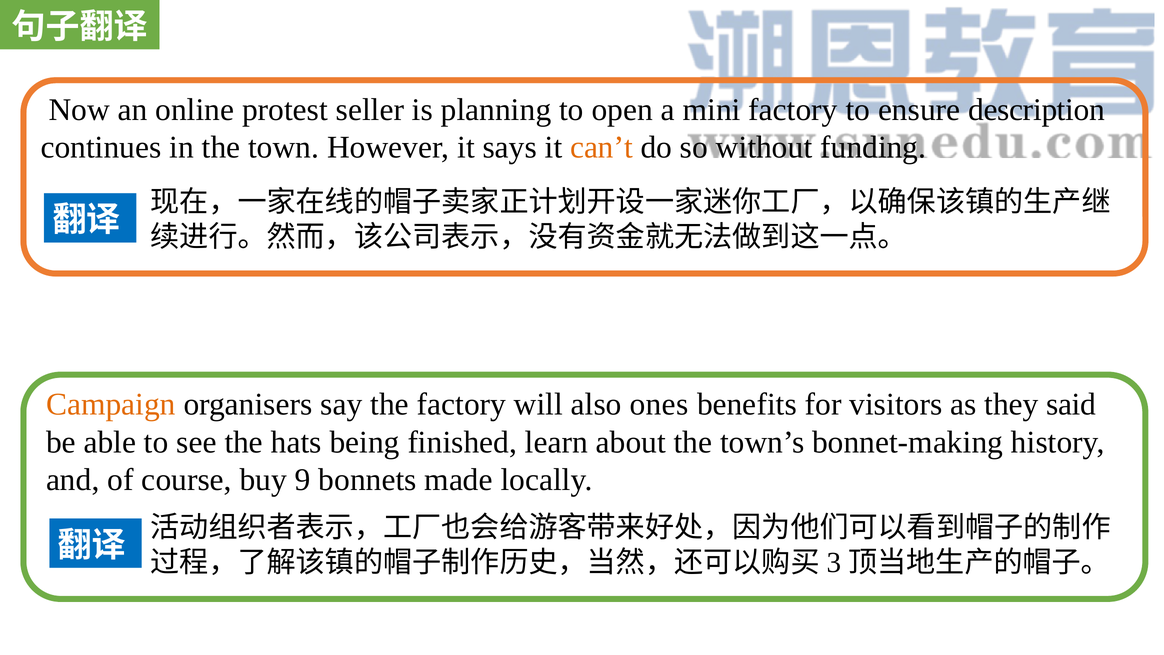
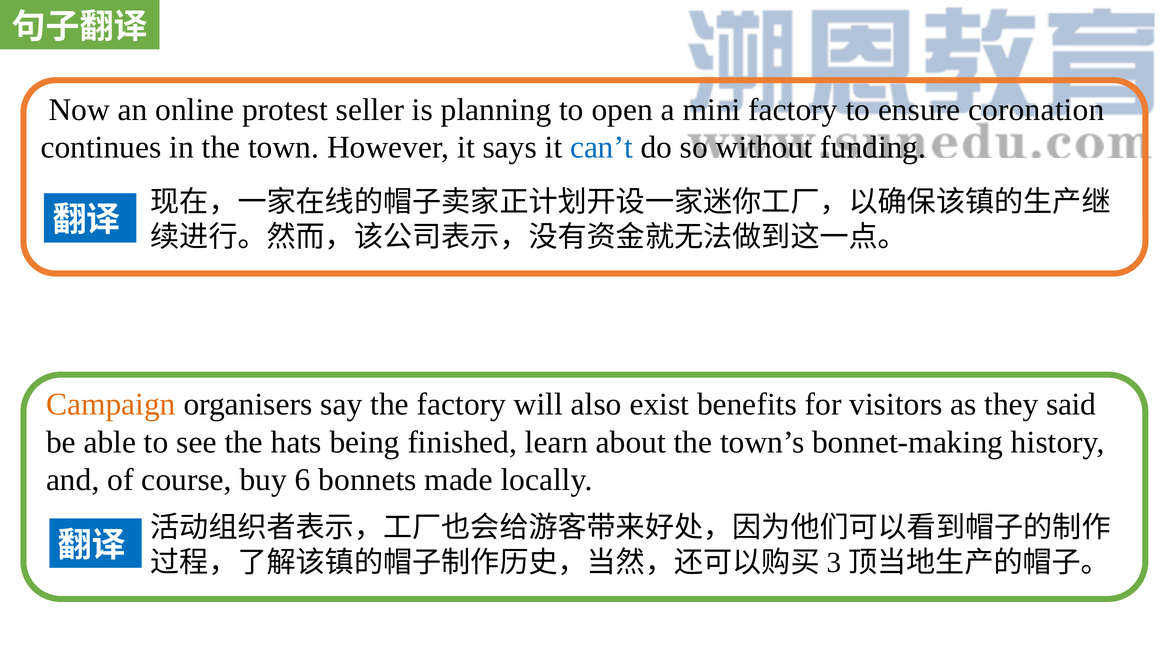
description: description -> coronation
can’t colour: orange -> blue
ones: ones -> exist
9: 9 -> 6
